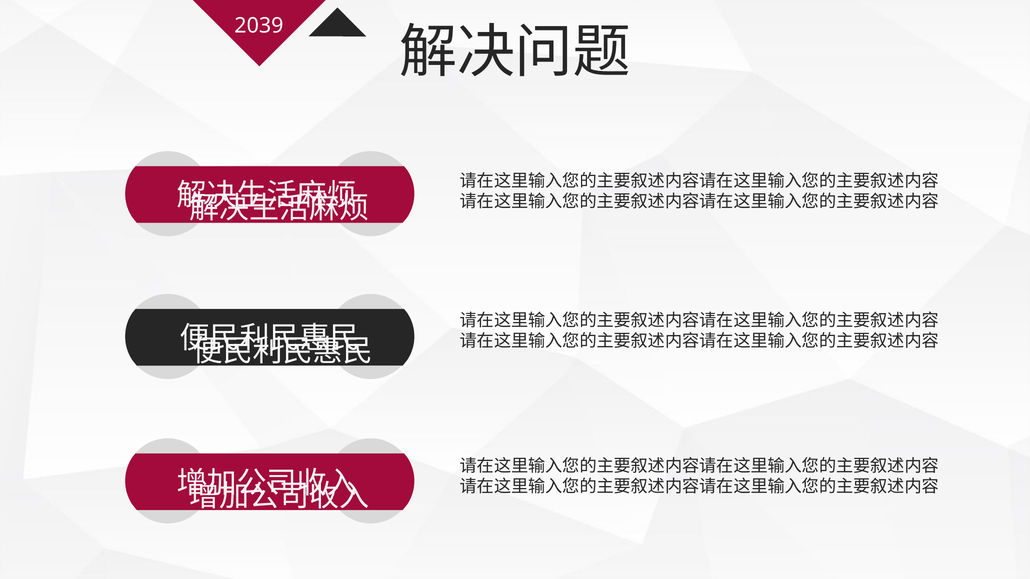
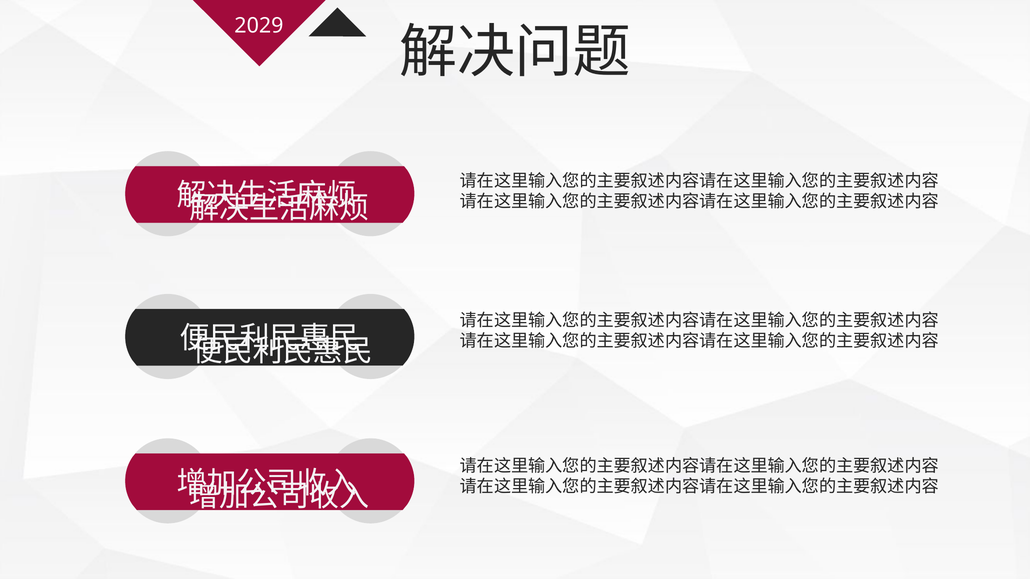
2039: 2039 -> 2029
